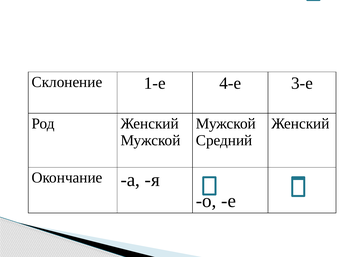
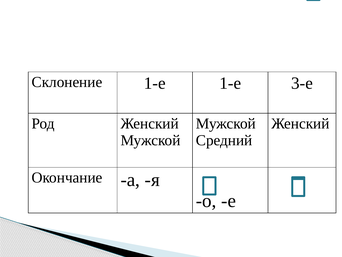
1-е 4-е: 4-е -> 1-е
